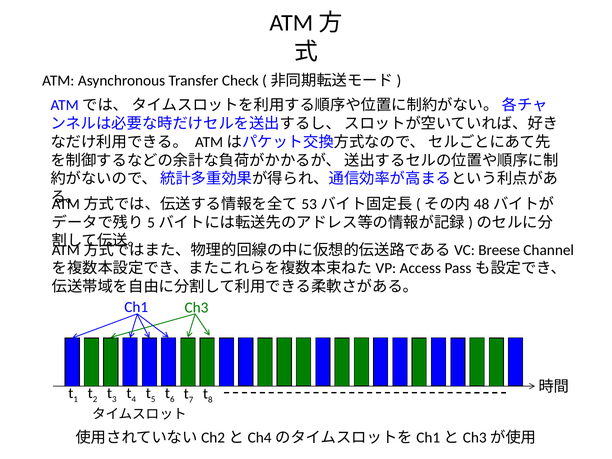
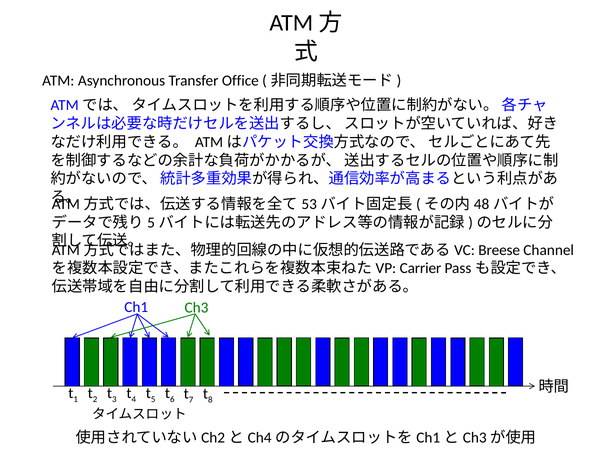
Check: Check -> Office
Access: Access -> Carrier
